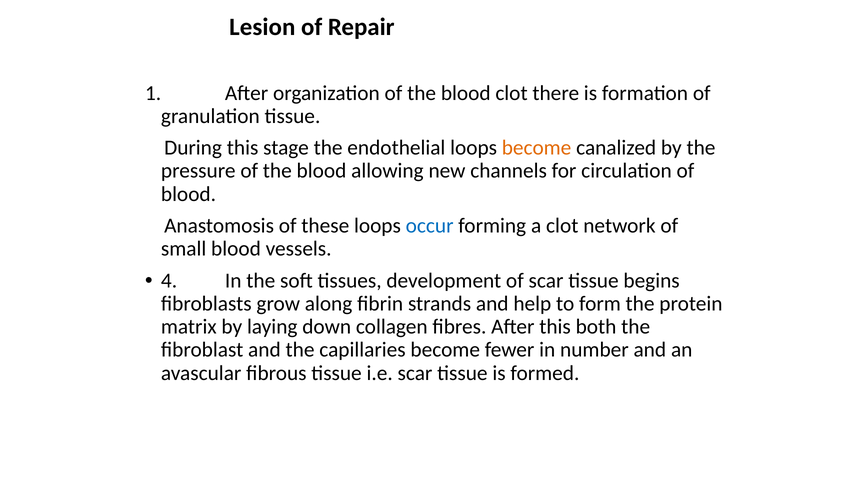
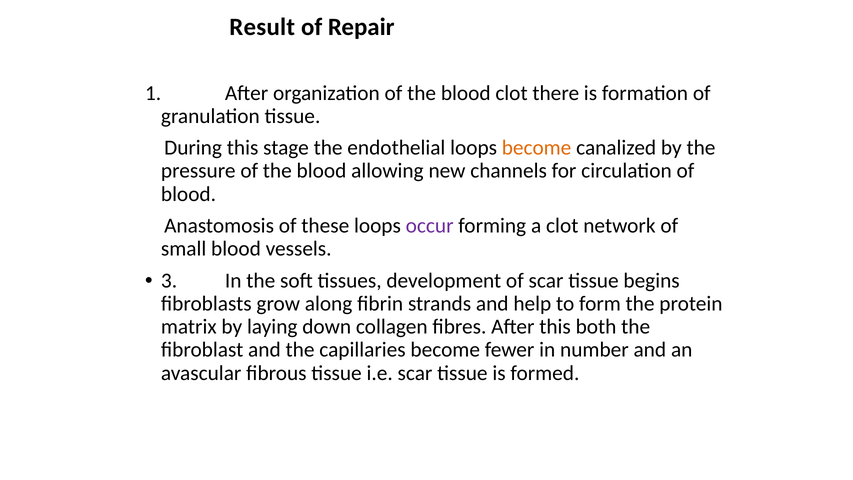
Lesion: Lesion -> Result
occur colour: blue -> purple
4: 4 -> 3
